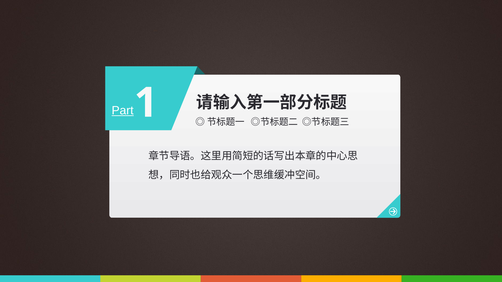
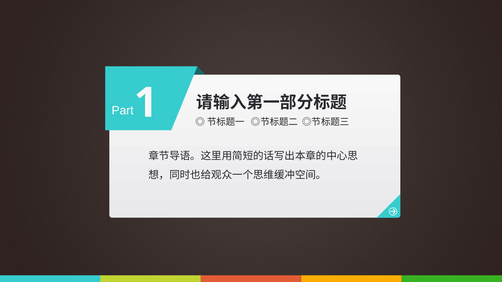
Part underline: present -> none
